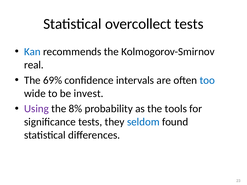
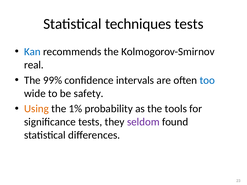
overcollect: overcollect -> techniques
69%: 69% -> 99%
invest: invest -> safety
Using colour: purple -> orange
8%: 8% -> 1%
seldom colour: blue -> purple
